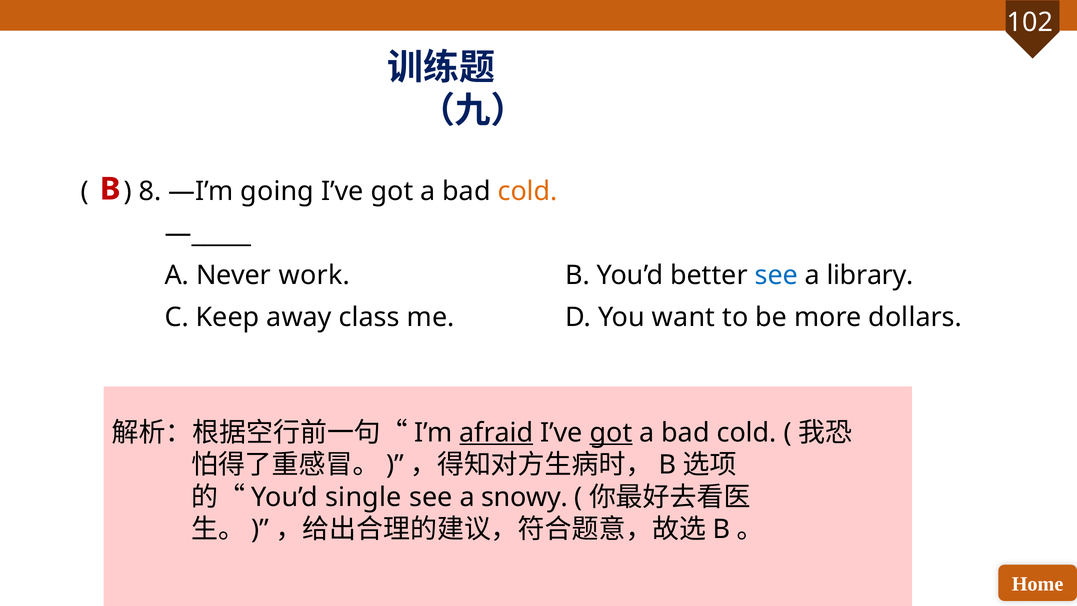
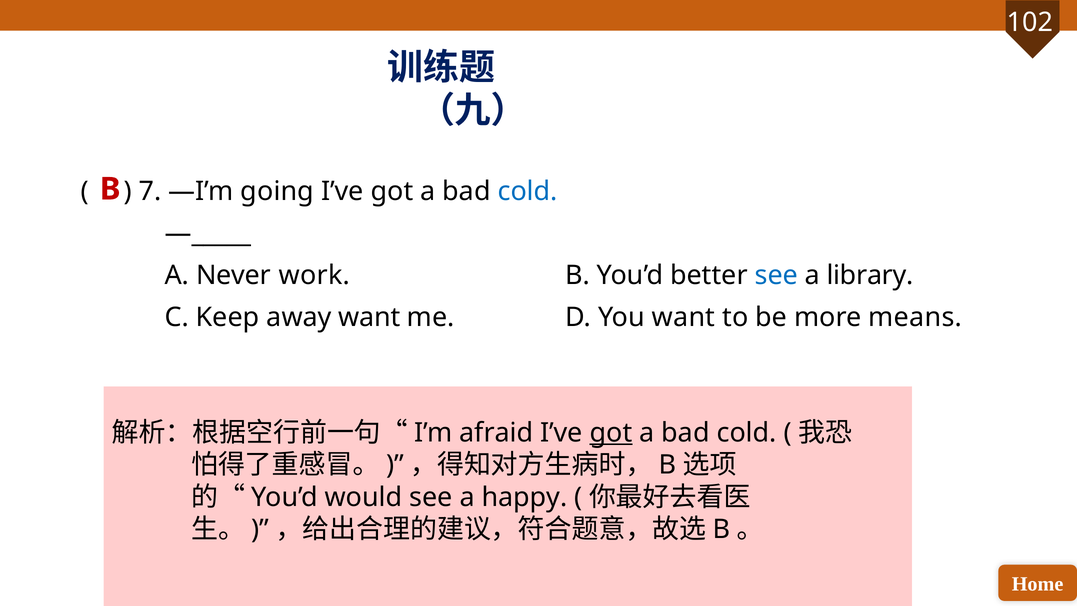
8: 8 -> 7
cold at (528, 191) colour: orange -> blue
away class: class -> want
dollars: dollars -> means
afraid underline: present -> none
single: single -> would
snowy: snowy -> happy
